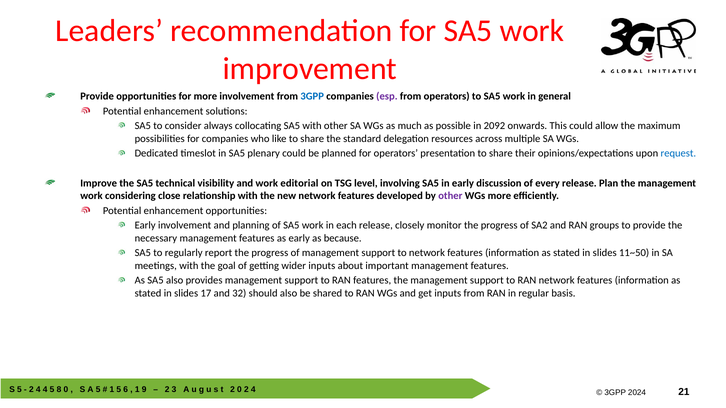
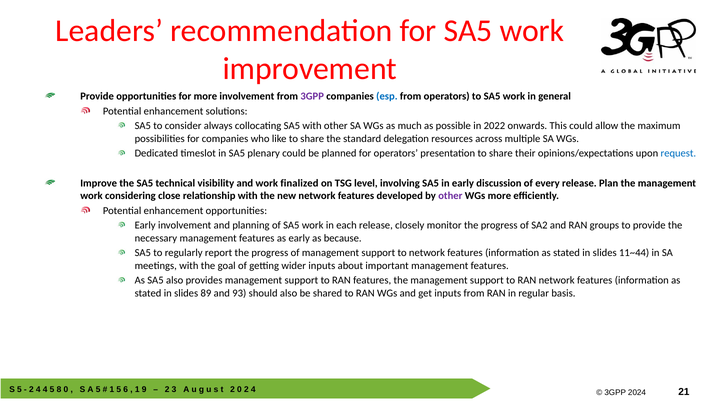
3GPP at (312, 96) colour: blue -> purple
esp colour: purple -> blue
2092: 2092 -> 2022
editorial: editorial -> finalized
11~50: 11~50 -> 11~44
17: 17 -> 89
32: 32 -> 93
